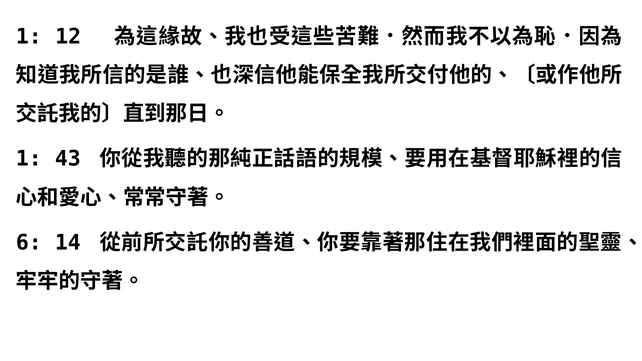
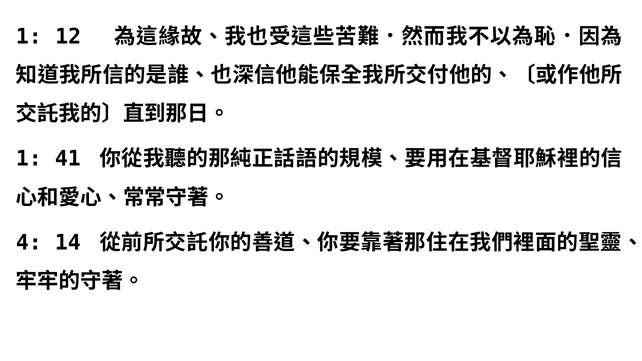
43: 43 -> 41
6: 6 -> 4
